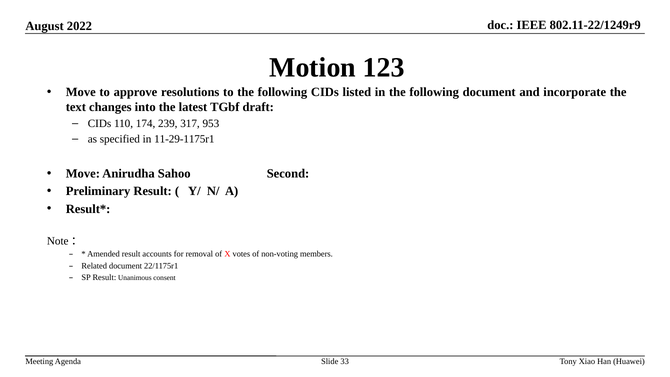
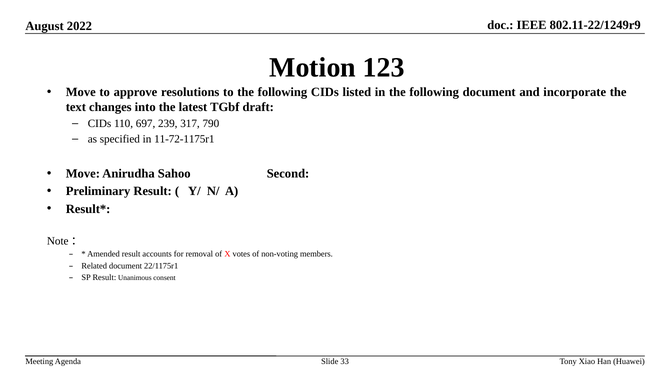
174: 174 -> 697
953: 953 -> 790
11-29-1175r1: 11-29-1175r1 -> 11-72-1175r1
